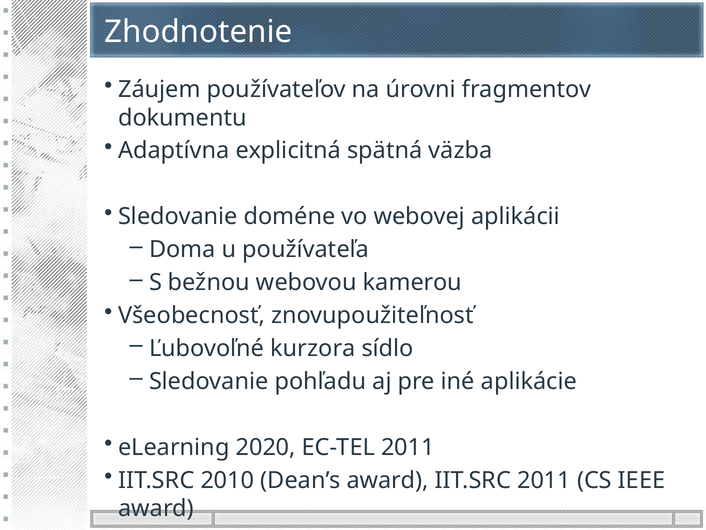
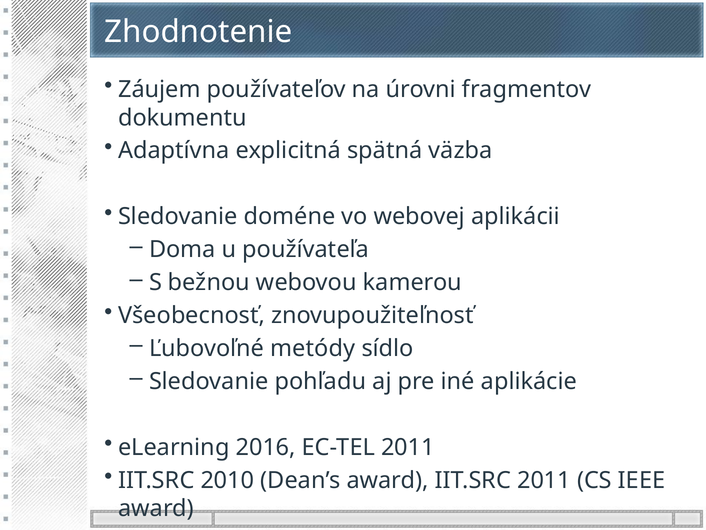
kurzora: kurzora -> metódy
2020: 2020 -> 2016
